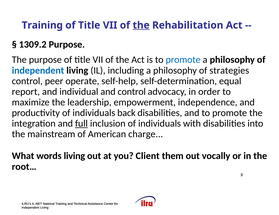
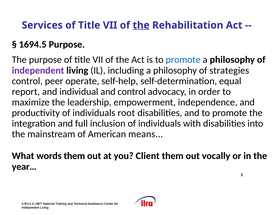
Training at (42, 25): Training -> Services
1309.2: 1309.2 -> 1694.5
independent at (38, 71) colour: blue -> purple
back: back -> root
full underline: present -> none
charge: charge -> means
words living: living -> them
root…: root… -> year…
